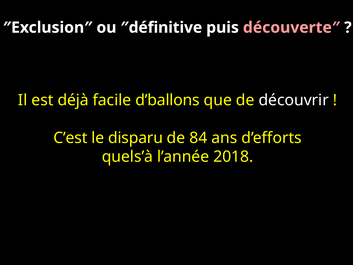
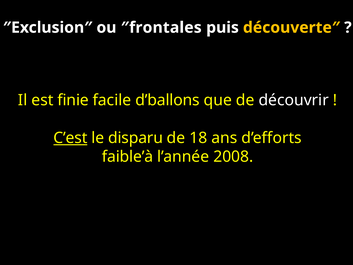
″définitive: ″définitive -> ″frontales
découverte″ colour: pink -> yellow
déjà: déjà -> finie
C’est underline: none -> present
84: 84 -> 18
quels’à: quels’à -> faible’à
2018: 2018 -> 2008
